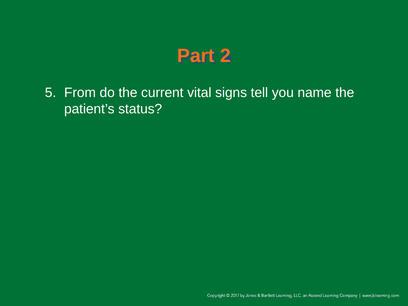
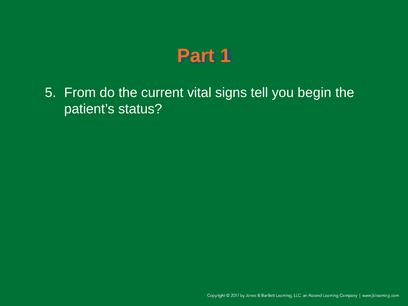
2: 2 -> 1
name: name -> begin
